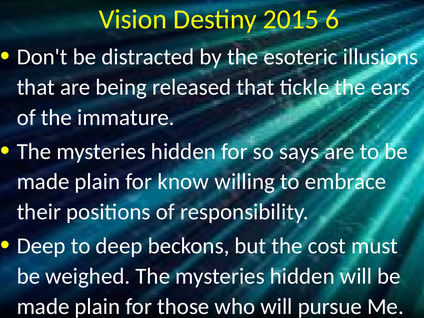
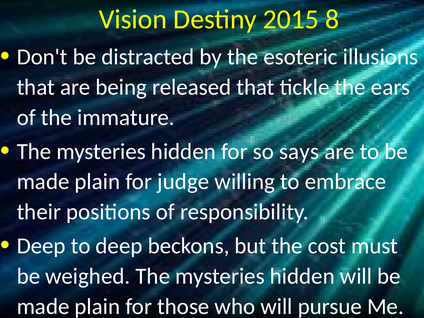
6: 6 -> 8
know: know -> judge
